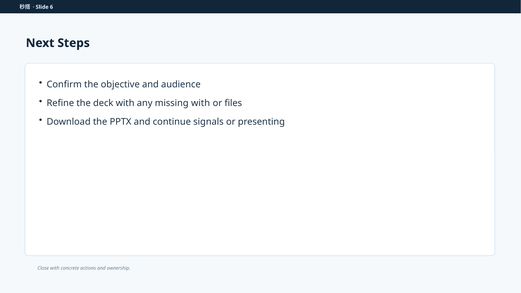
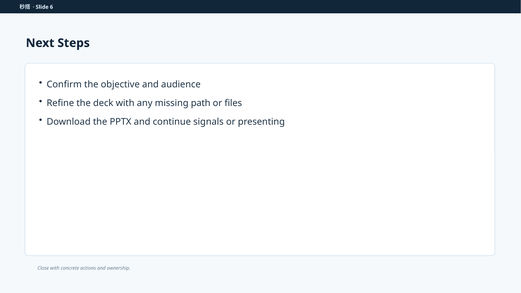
missing with: with -> path
